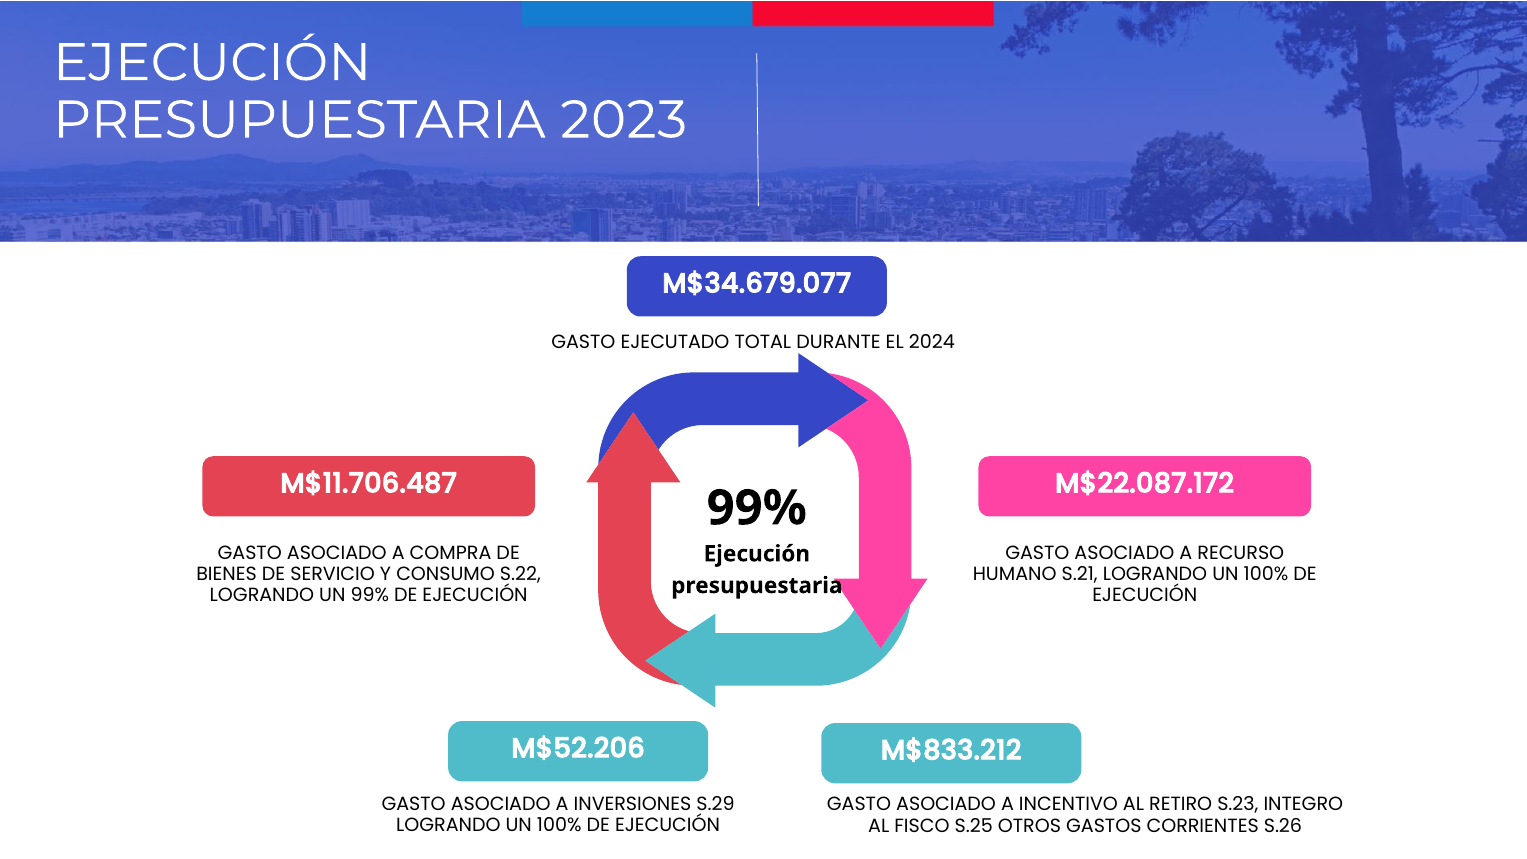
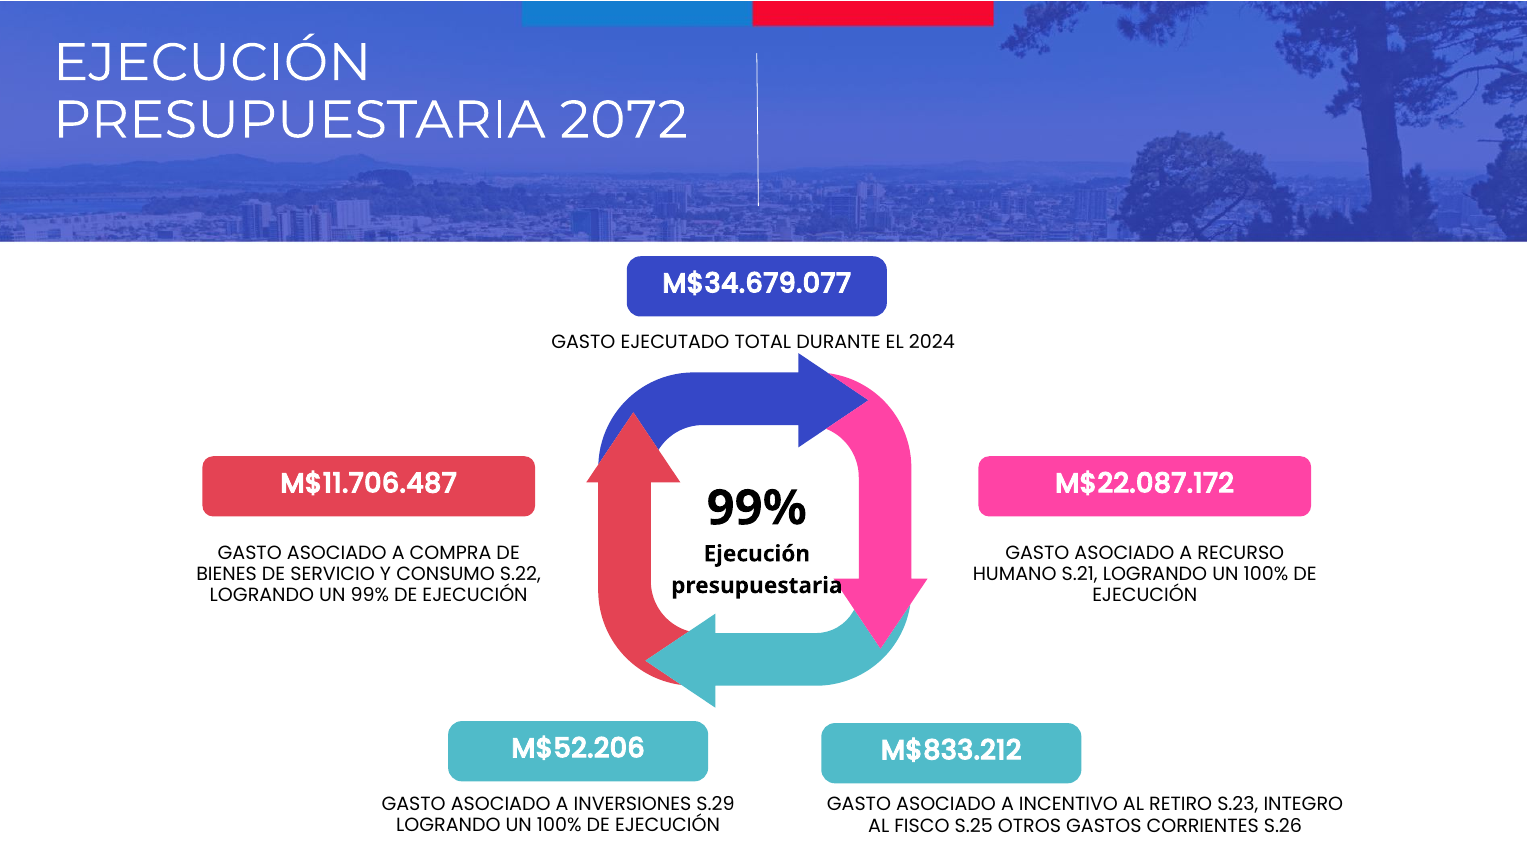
2023: 2023 -> 2072
